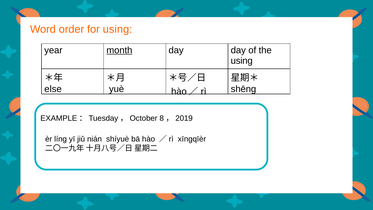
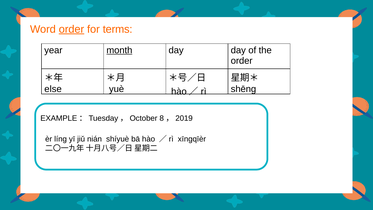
order at (71, 29) underline: none -> present
for using: using -> terms
using at (242, 61): using -> order
